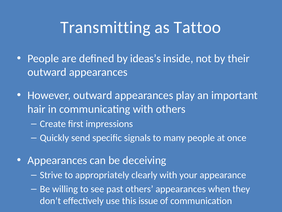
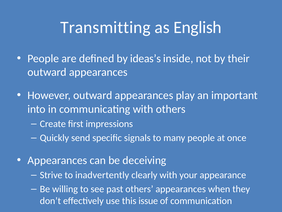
Tattoo: Tattoo -> English
hair: hair -> into
appropriately: appropriately -> inadvertently
